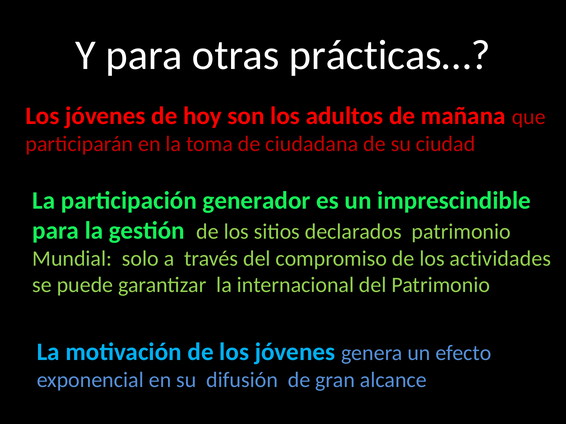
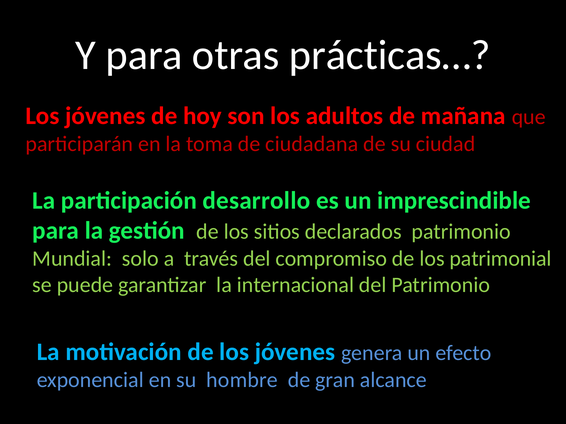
generador: generador -> desarrollo
actividades: actividades -> patrimonial
difusión: difusión -> hombre
